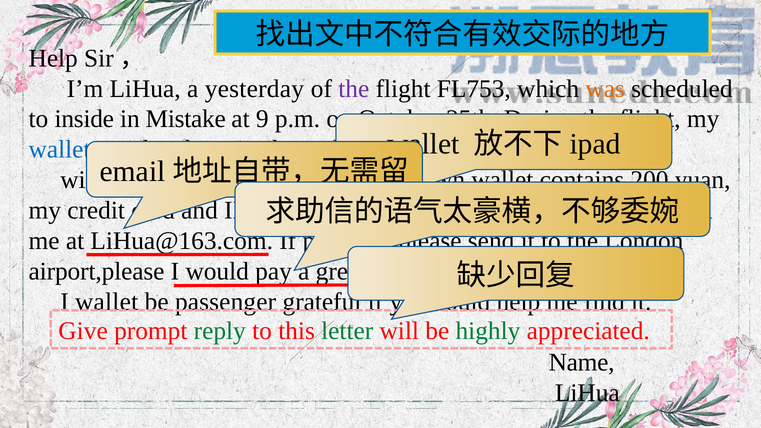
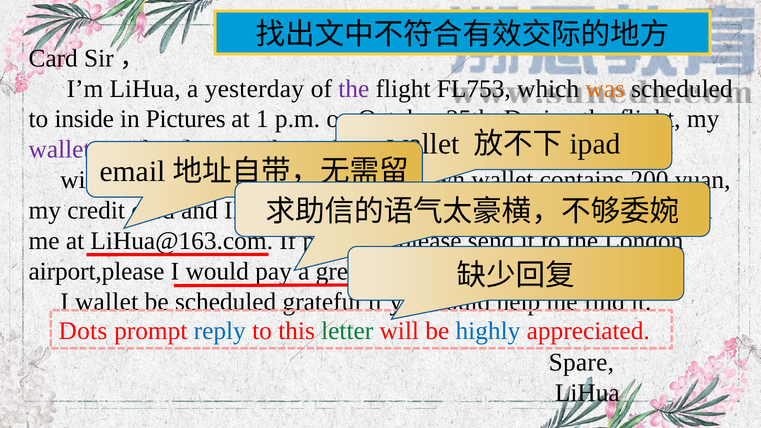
Help at (53, 58): Help -> Card
in Mistake: Mistake -> Pictures
9: 9 -> 1
wallet at (60, 150) colour: blue -> purple
be passenger: passenger -> scheduled
Give: Give -> Dots
reply colour: green -> blue
highly colour: green -> blue
Name: Name -> Spare
